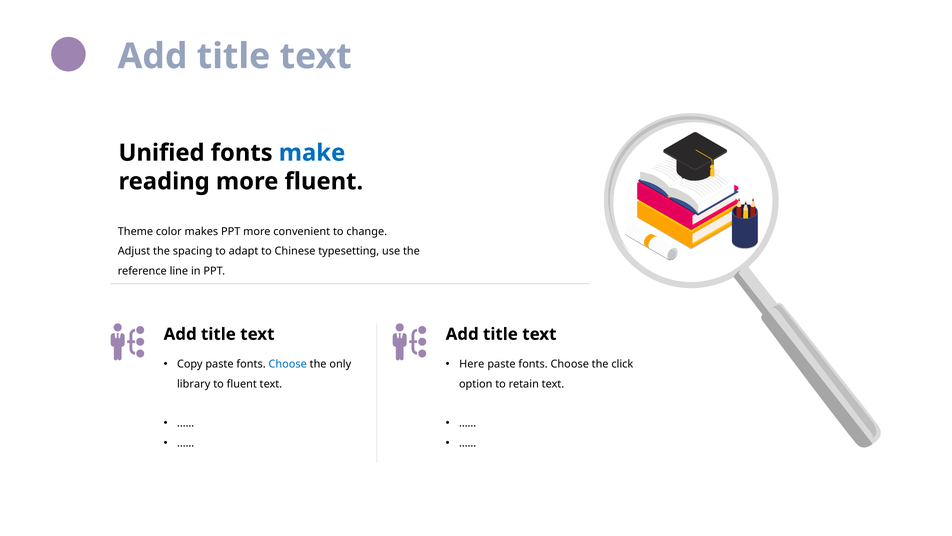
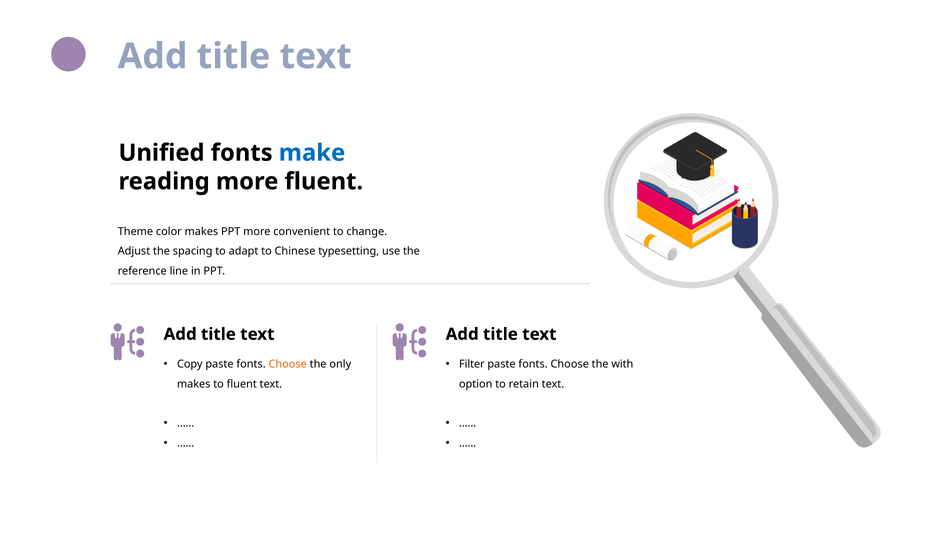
Choose at (288, 364) colour: blue -> orange
Here: Here -> Filter
click: click -> with
library at (194, 384): library -> makes
